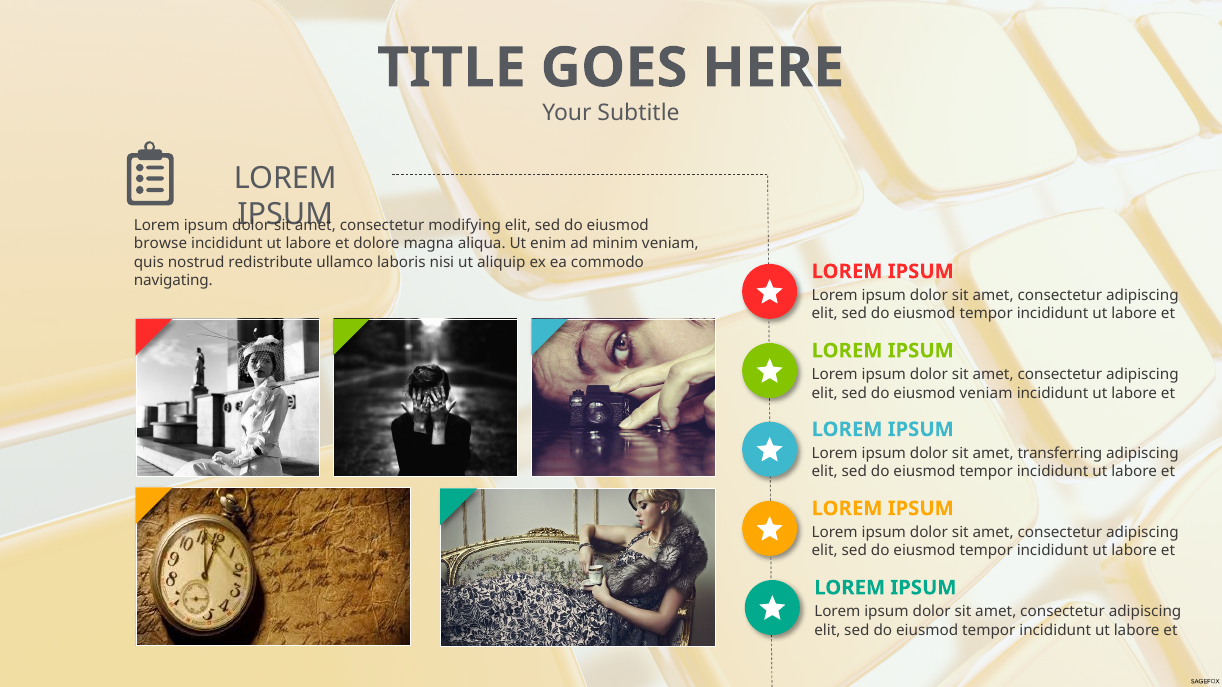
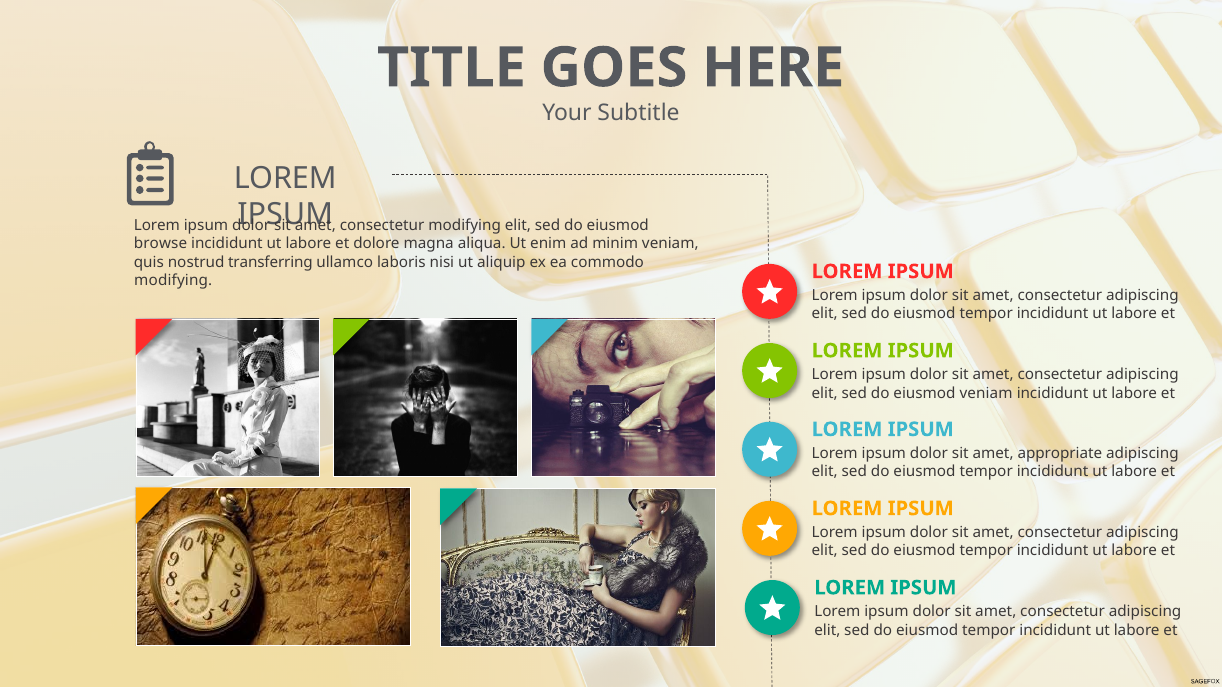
redistribute: redistribute -> transferring
navigating at (173, 280): navigating -> modifying
transferring: transferring -> appropriate
